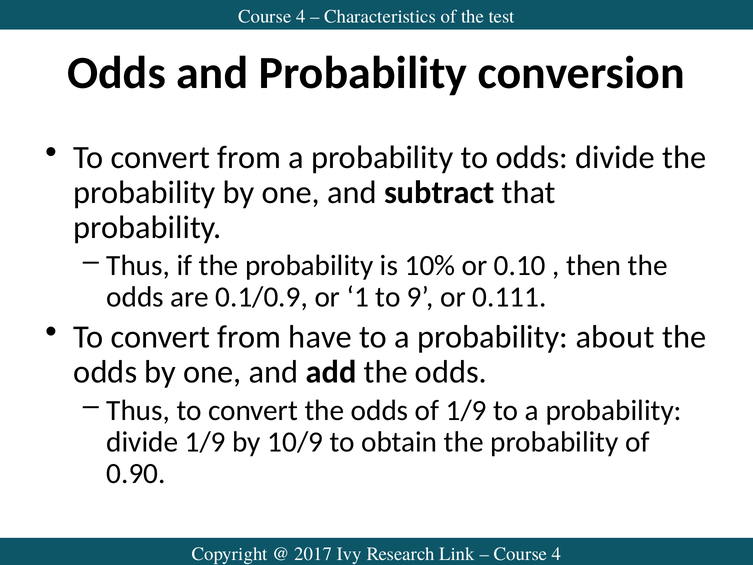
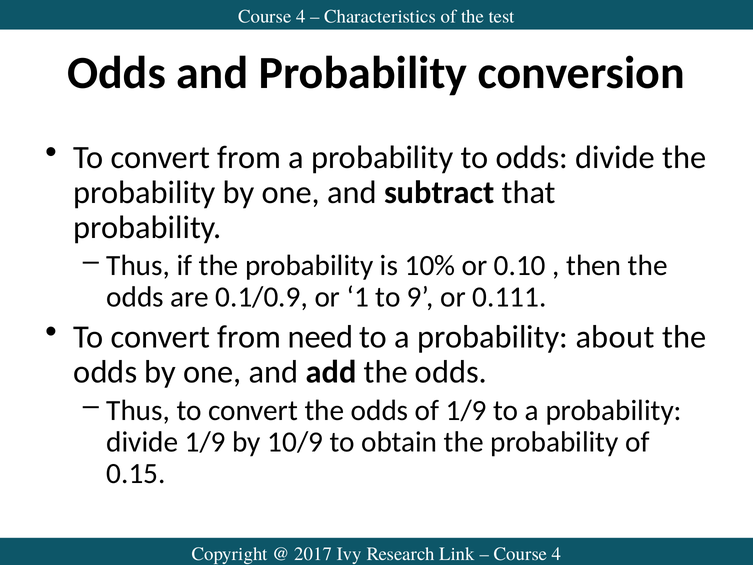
have: have -> need
0.90: 0.90 -> 0.15
